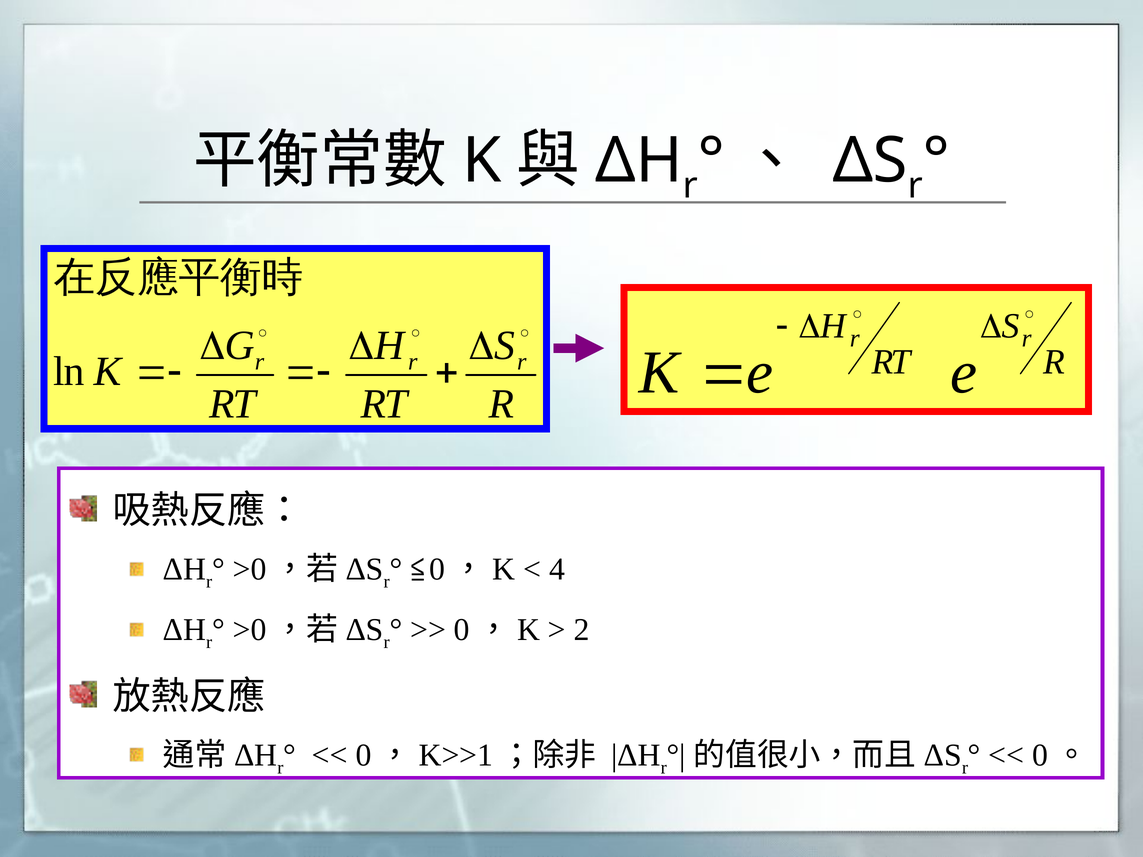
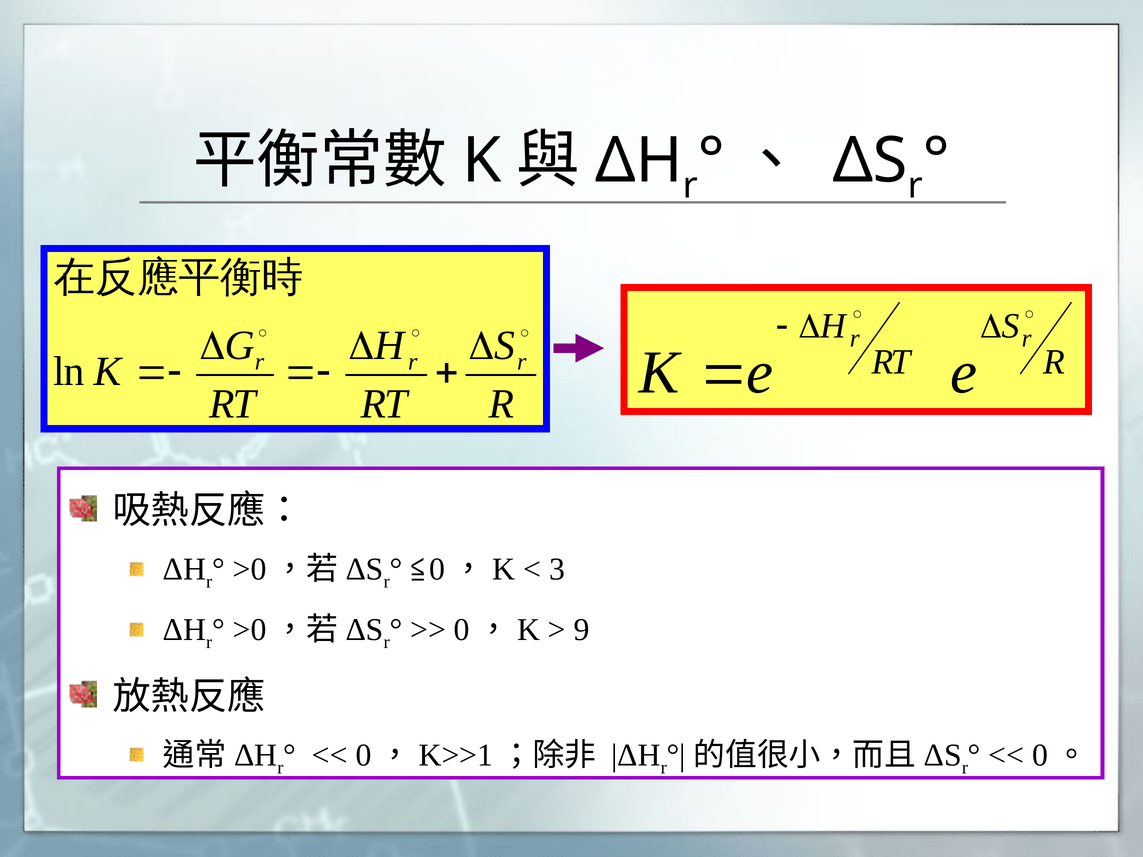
4: 4 -> 3
2: 2 -> 9
